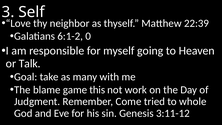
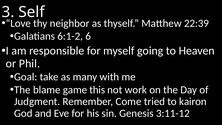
0: 0 -> 6
Talk: Talk -> Phil
whole: whole -> kairon
